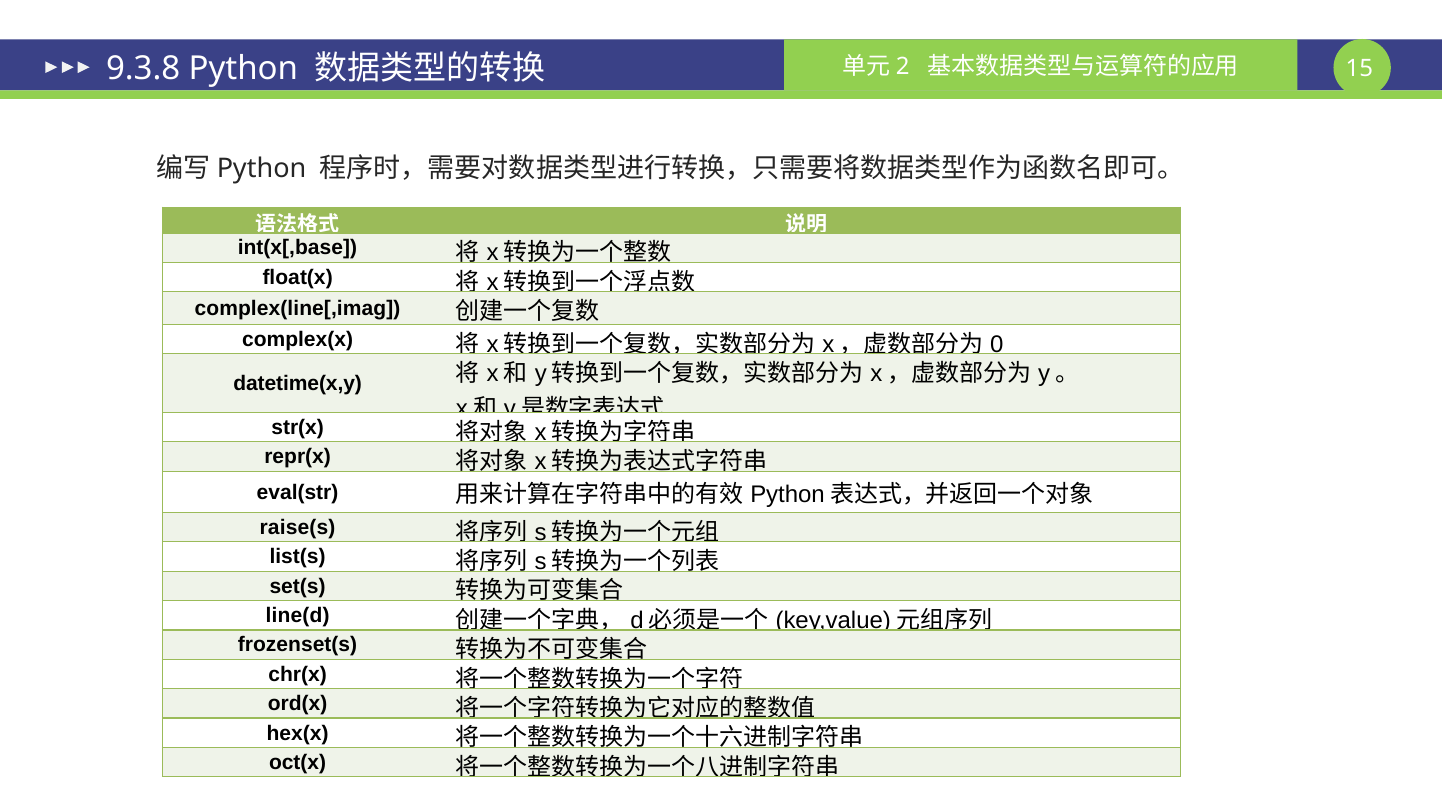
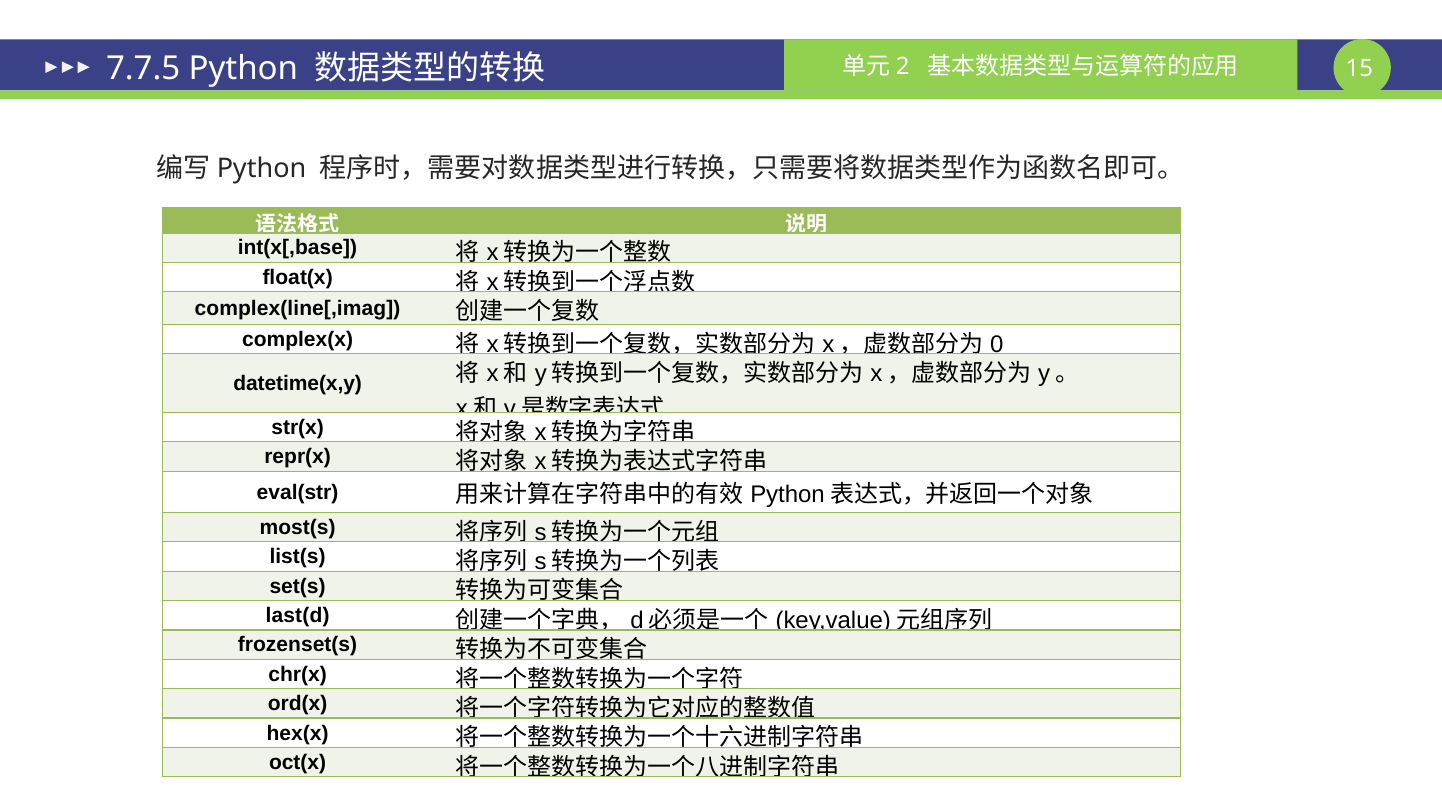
9.3.8: 9.3.8 -> 7.7.5
raise(s: raise(s -> most(s
line(d: line(d -> last(d
